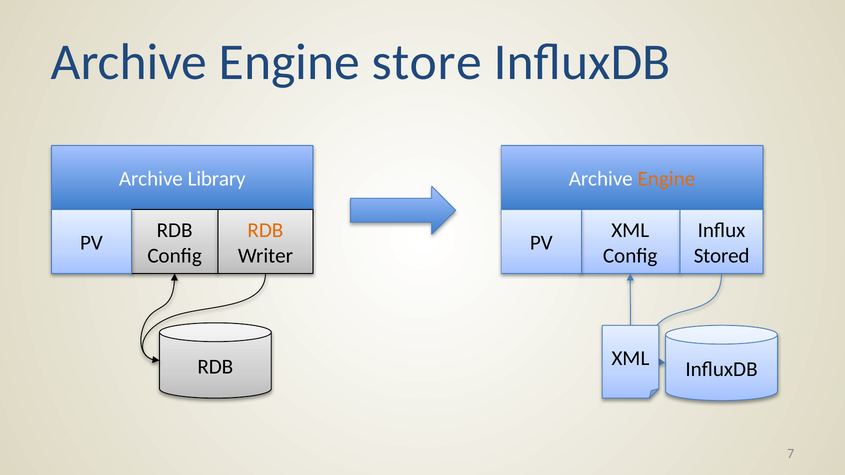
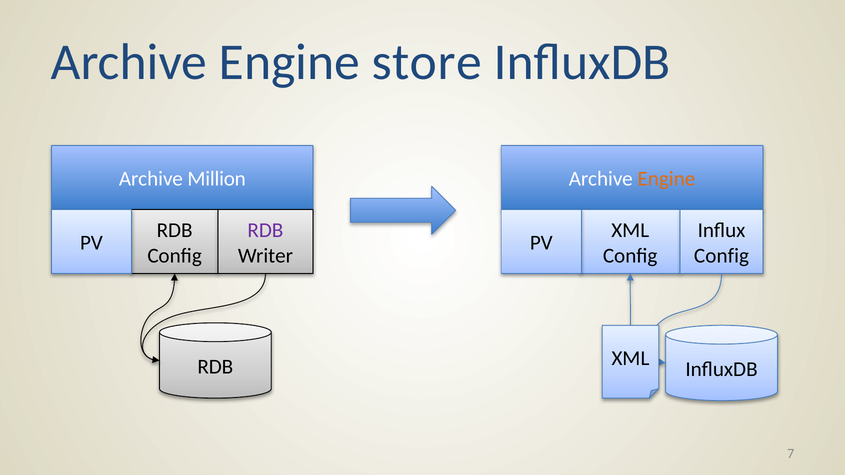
Library: Library -> Million
RDB at (265, 230) colour: orange -> purple
Stored at (722, 256): Stored -> Config
